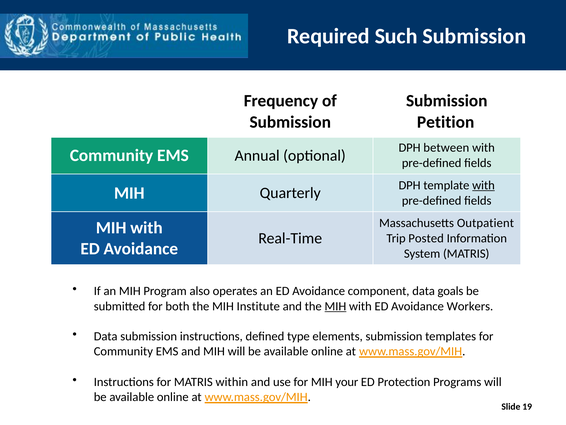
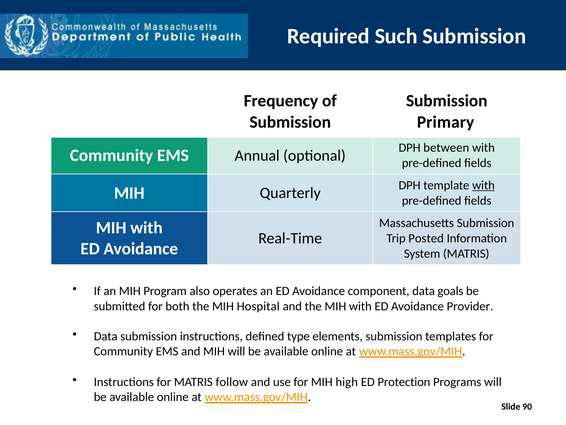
Petition: Petition -> Primary
Massachusetts Outpatient: Outpatient -> Submission
Institute: Institute -> Hospital
MIH at (335, 306) underline: present -> none
Workers: Workers -> Provider
within: within -> follow
your: your -> high
19: 19 -> 90
